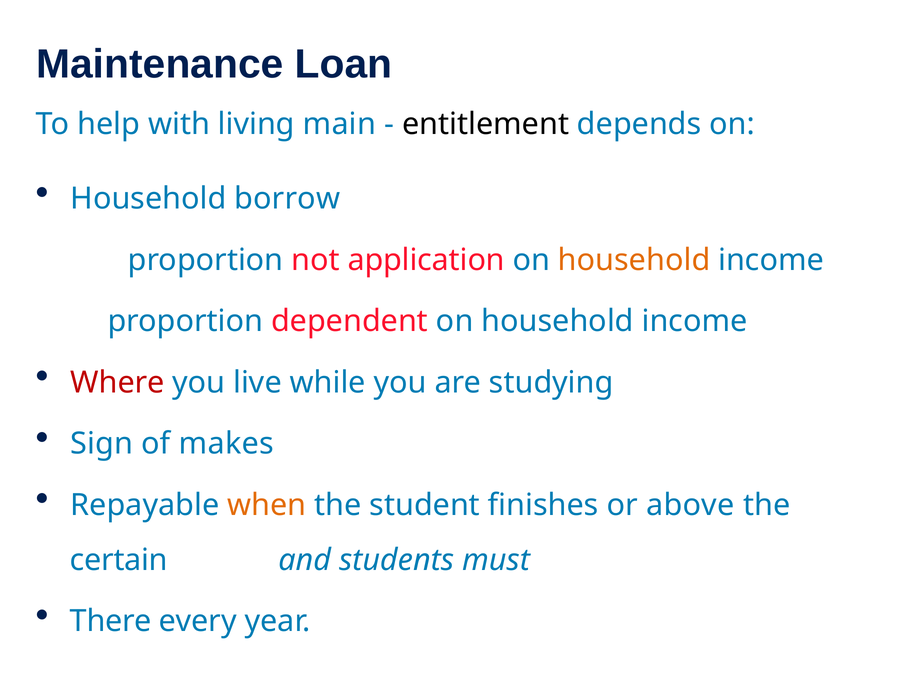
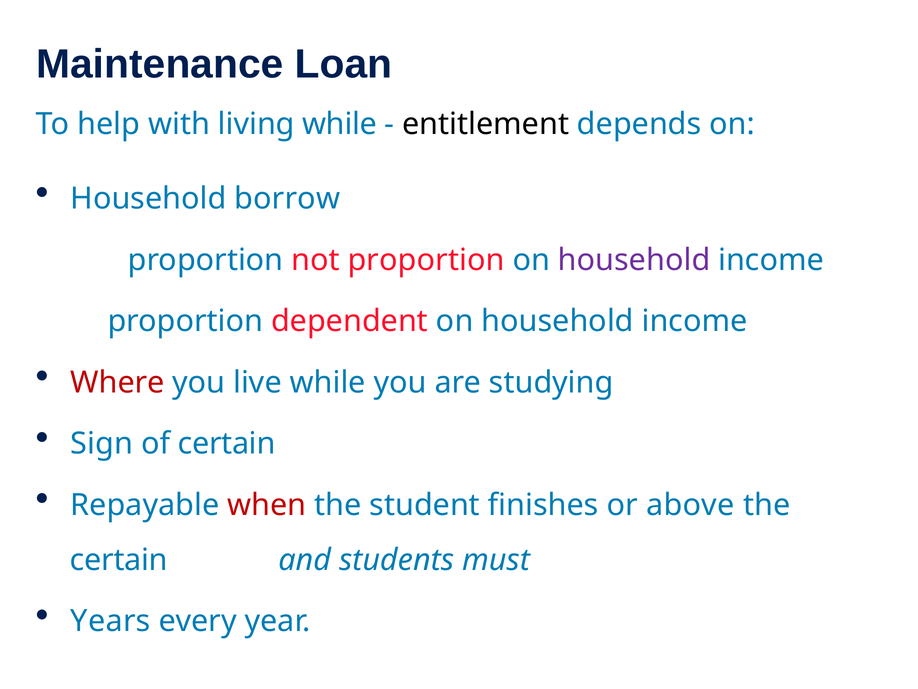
living main: main -> while
not application: application -> proportion
household at (634, 260) colour: orange -> purple
of makes: makes -> certain
when colour: orange -> red
There: There -> Years
